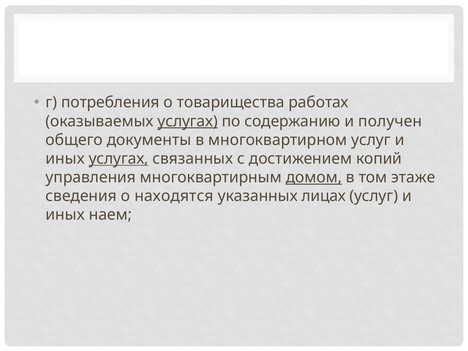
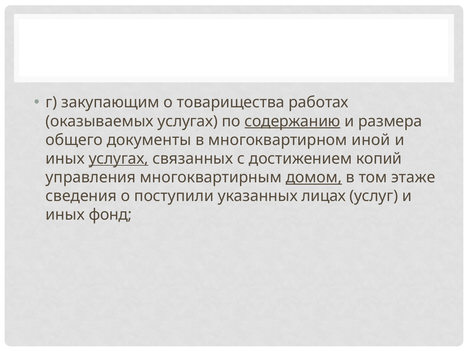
потребления: потребления -> закупающим
услугах at (188, 121) underline: present -> none
содержанию underline: none -> present
получен: получен -> размера
многоквартирном услуг: услуг -> иной
находятся: находятся -> поступили
наем: наем -> фонд
